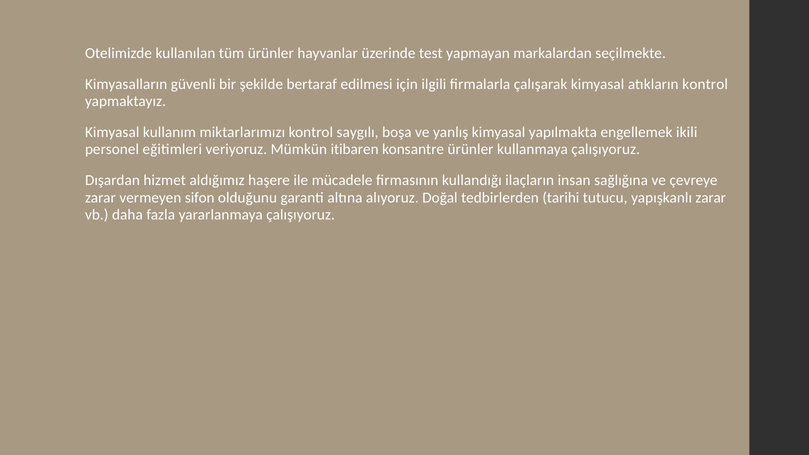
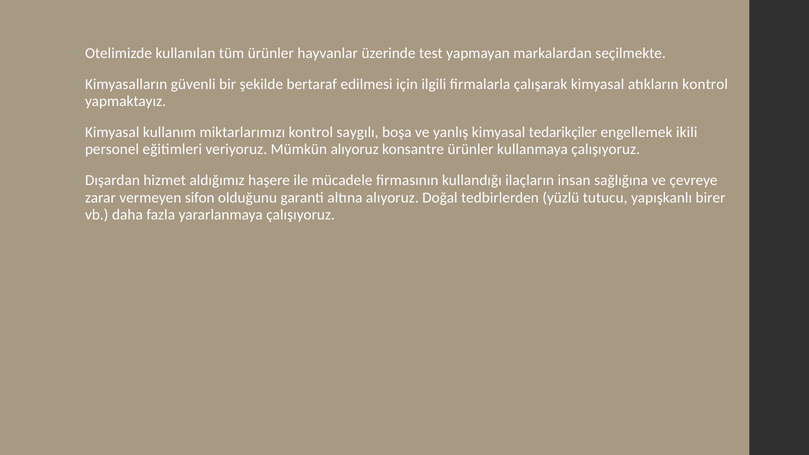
yapılmakta: yapılmakta -> tedarikçiler
Mümkün itibaren: itibaren -> alıyoruz
tarihi: tarihi -> yüzlü
yapışkanlı zarar: zarar -> birer
